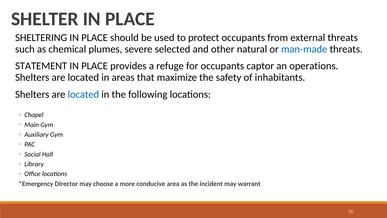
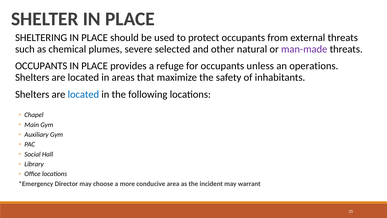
man-made colour: blue -> purple
STATEMENT at (41, 66): STATEMENT -> OCCUPANTS
captor: captor -> unless
